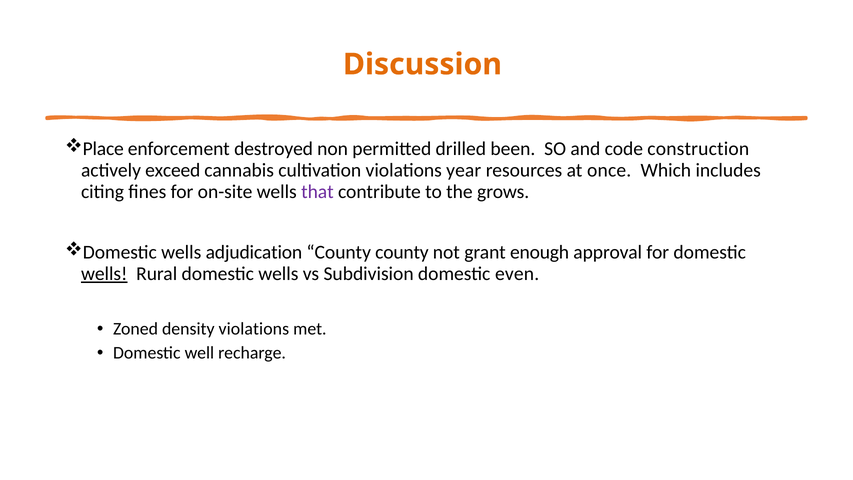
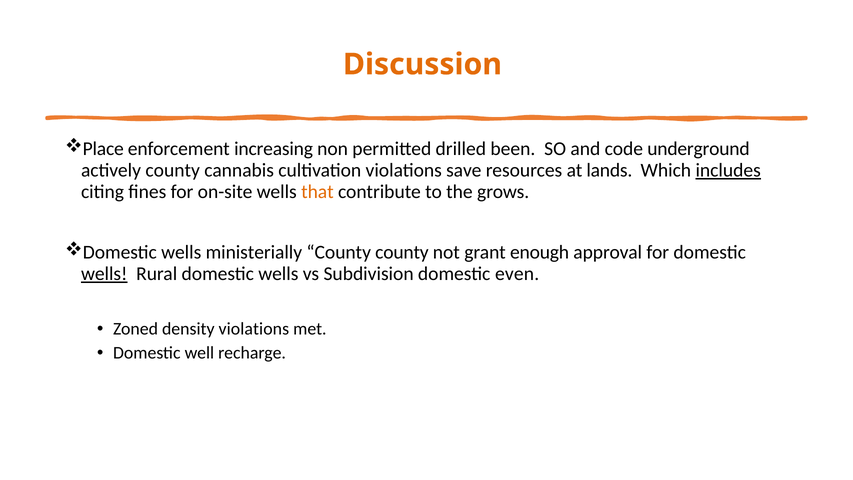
destroyed: destroyed -> increasing
construction: construction -> underground
actively exceed: exceed -> county
year: year -> save
once: once -> lands
includes underline: none -> present
that colour: purple -> orange
adjudication: adjudication -> ministerially
